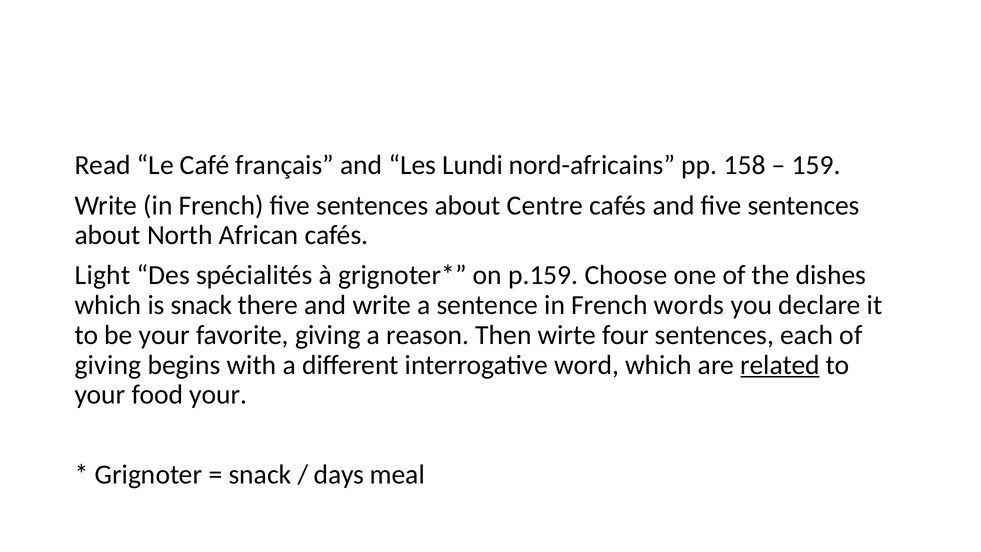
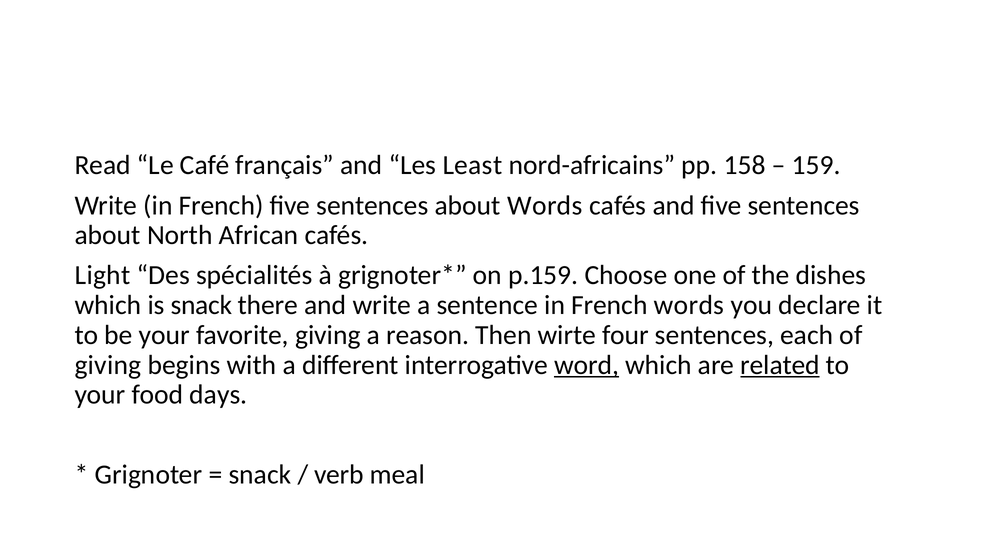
Lundi: Lundi -> Least
about Centre: Centre -> Words
word underline: none -> present
food your: your -> days
days: days -> verb
